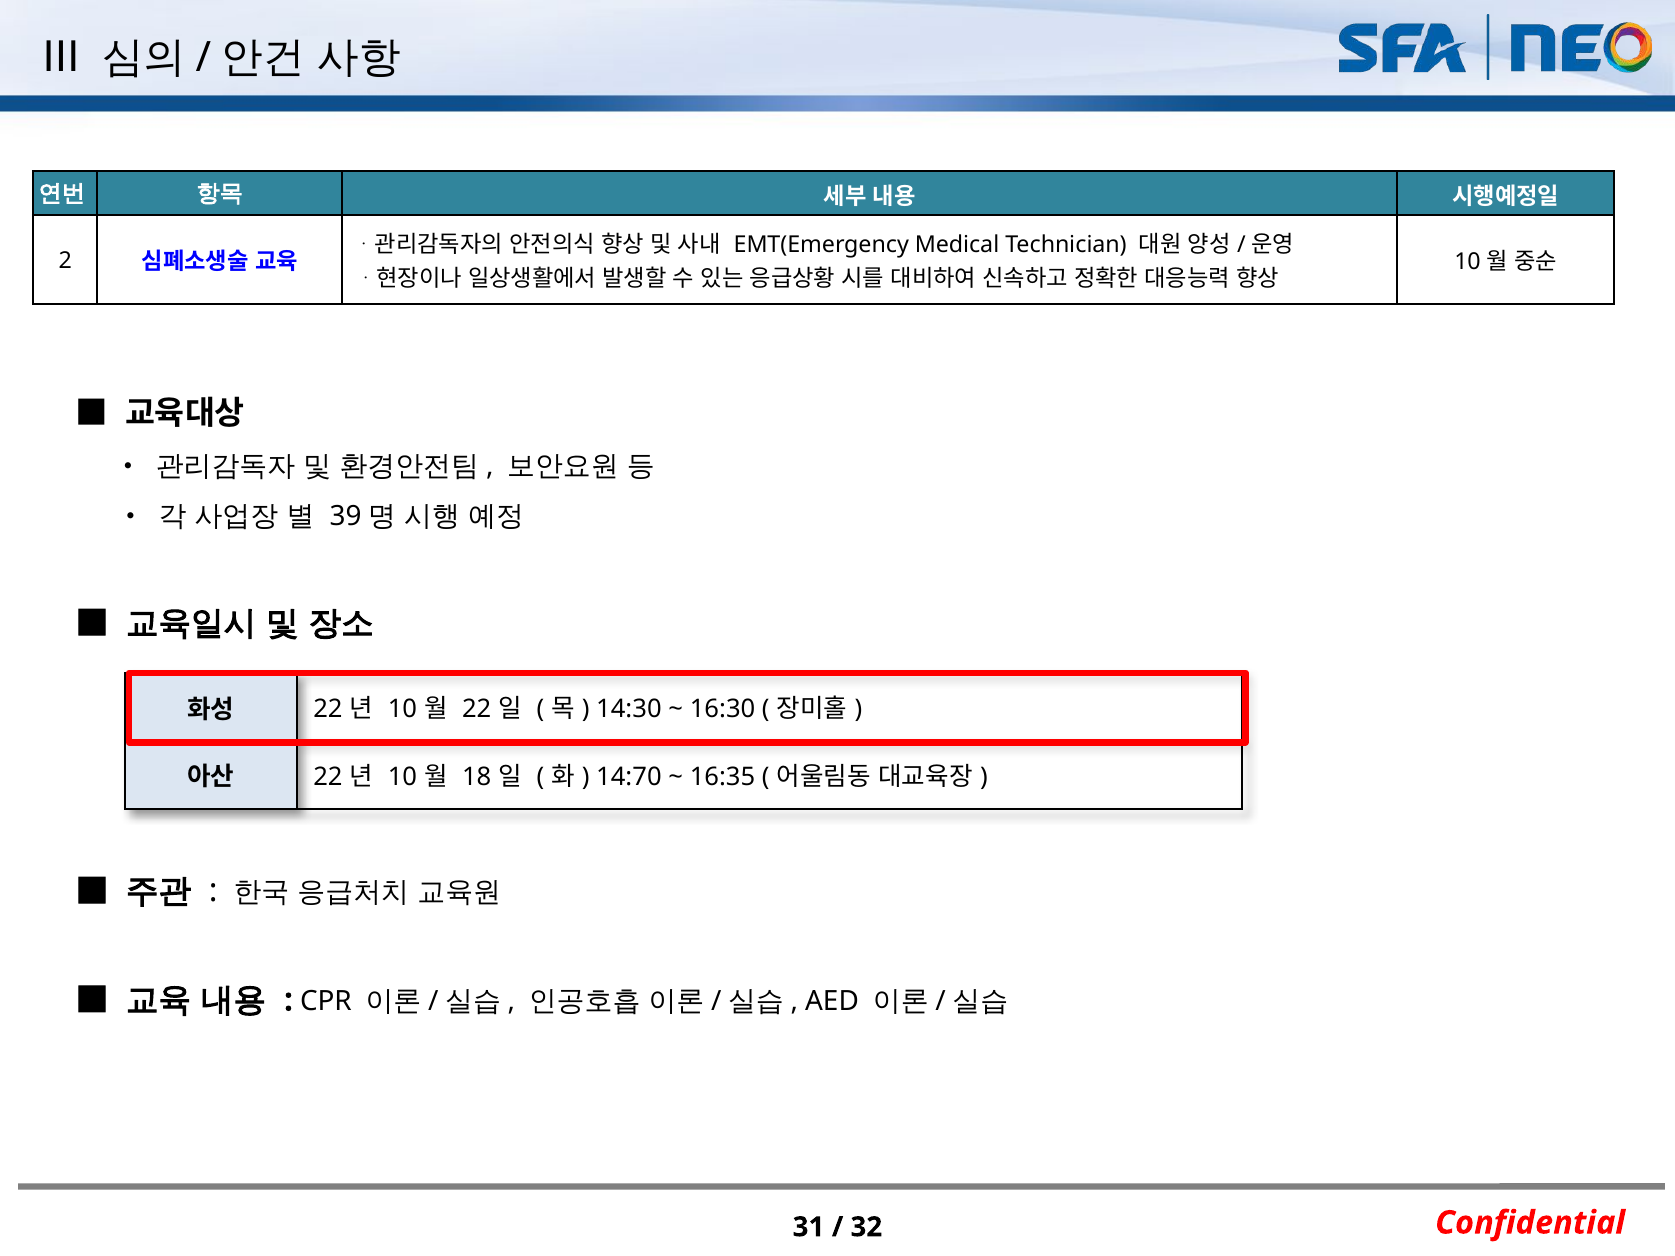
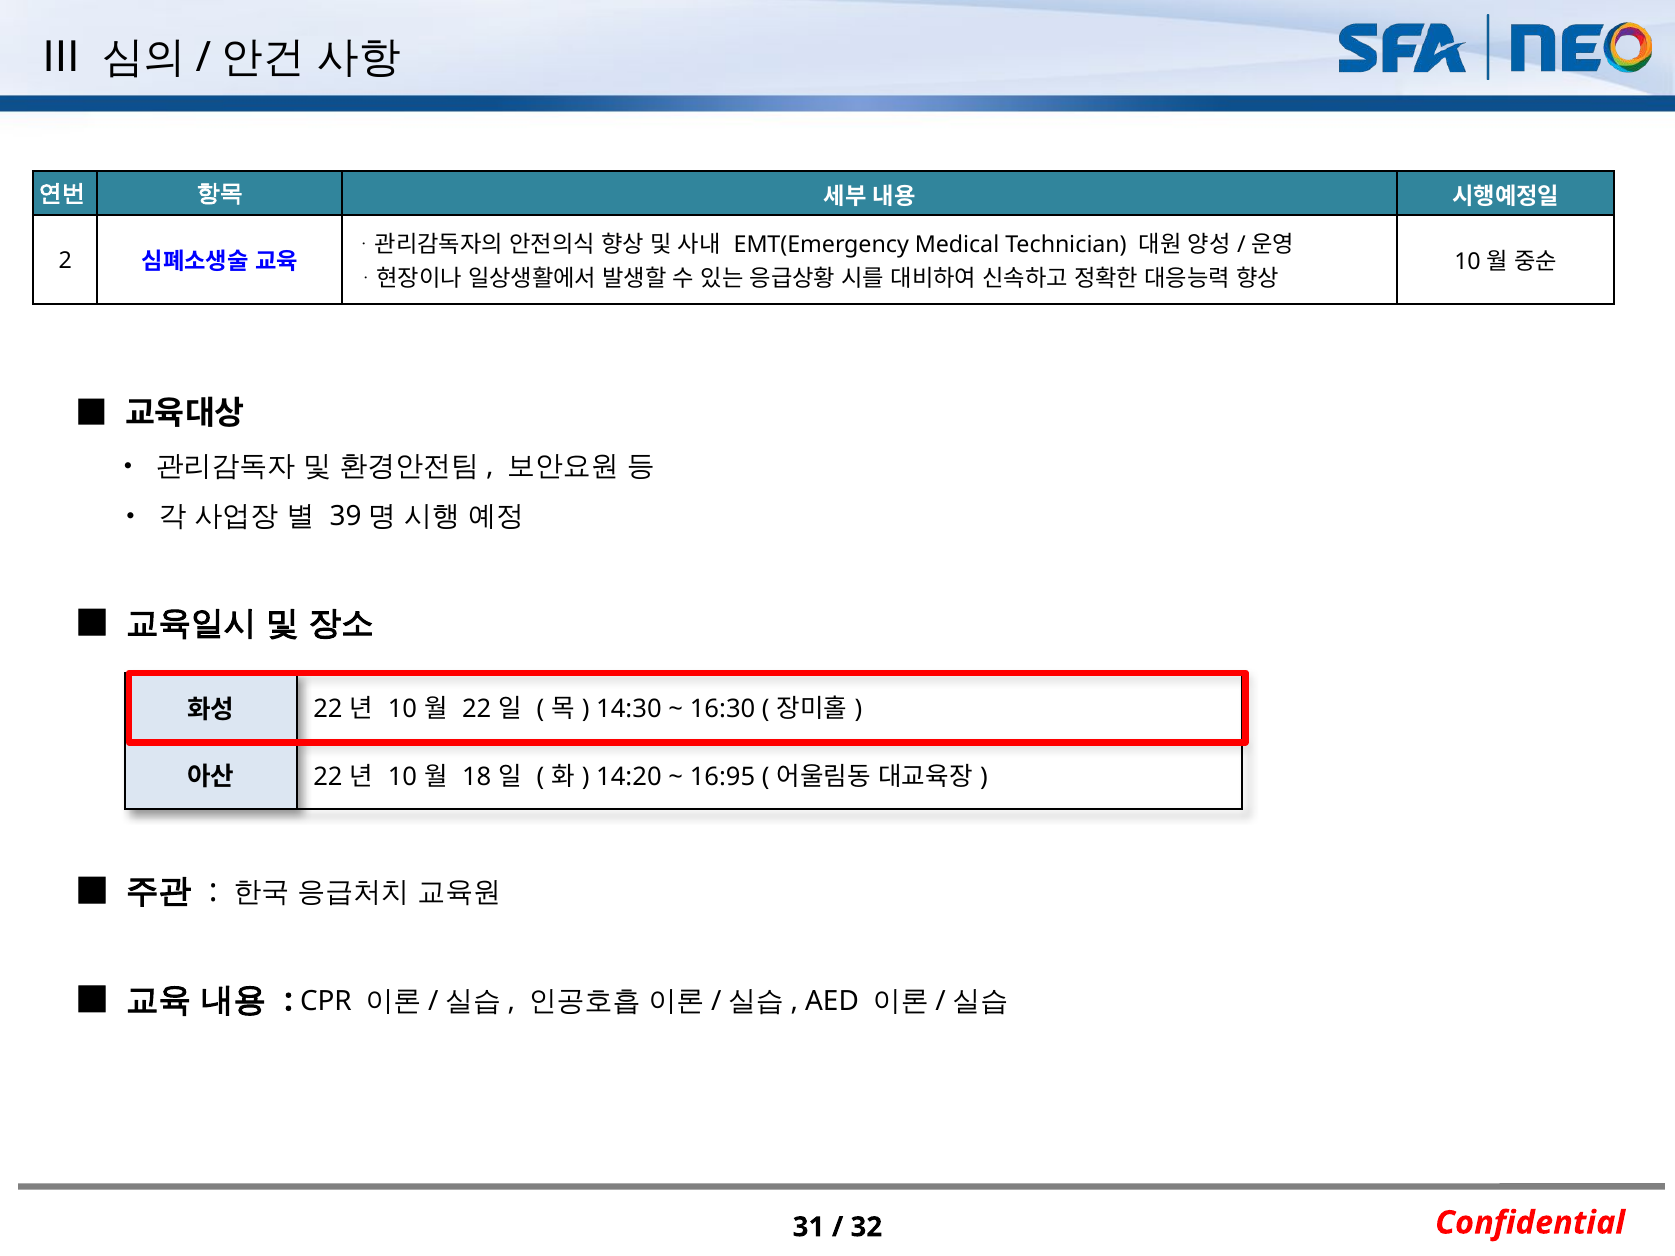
14:70: 14:70 -> 14:20
16:35: 16:35 -> 16:95
